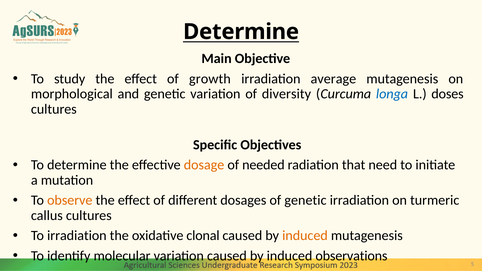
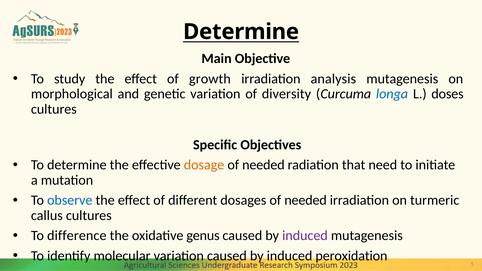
average: average -> analysis
observe colour: orange -> blue
dosages of genetic: genetic -> needed
To irradiation: irradiation -> difference
clonal: clonal -> genus
induced at (305, 236) colour: orange -> purple
observations: observations -> peroxidation
